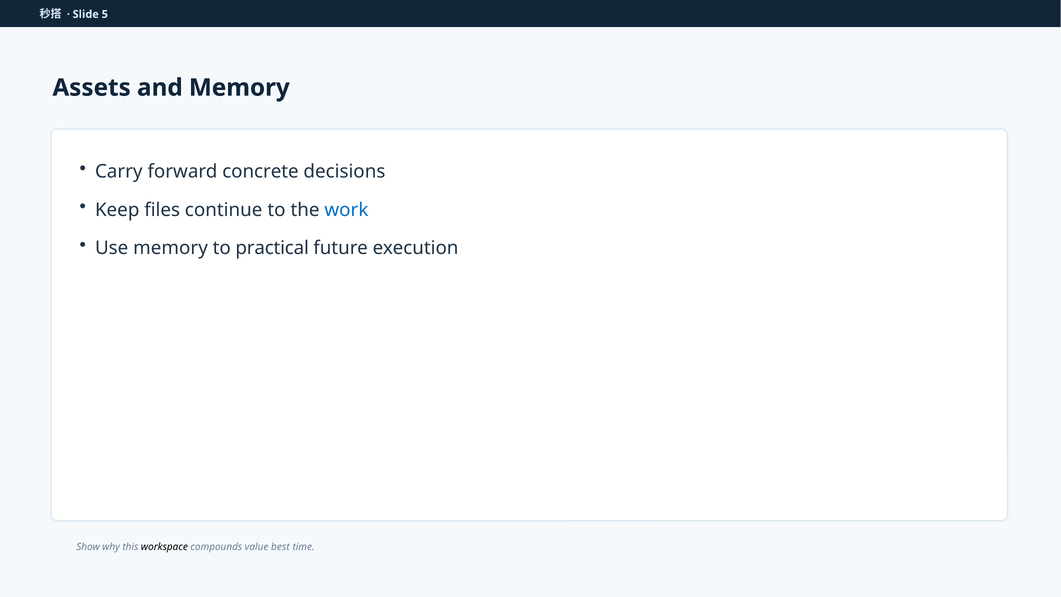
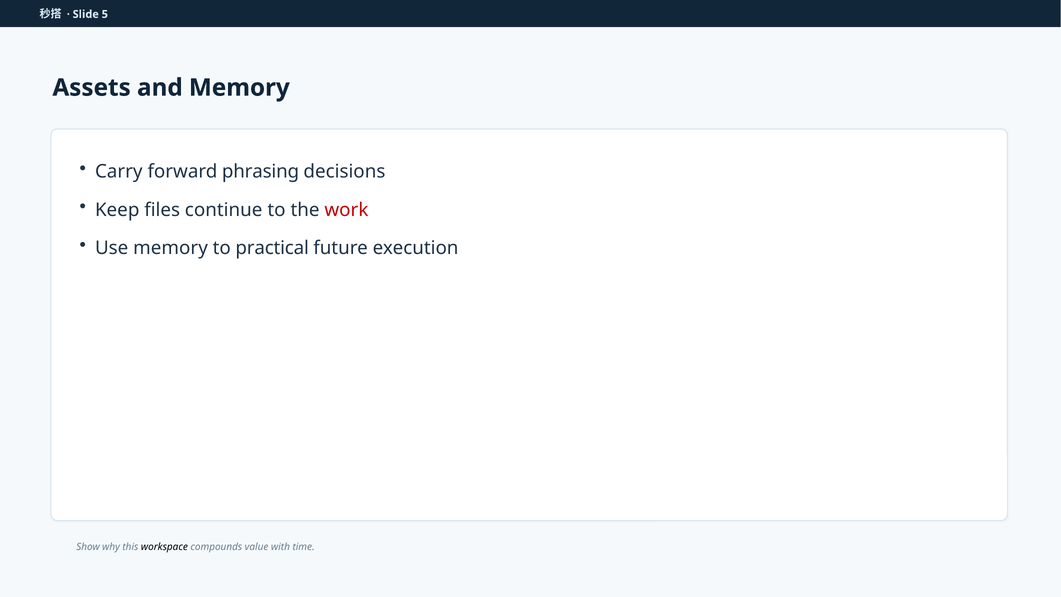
concrete: concrete -> phrasing
work colour: blue -> red
best: best -> with
